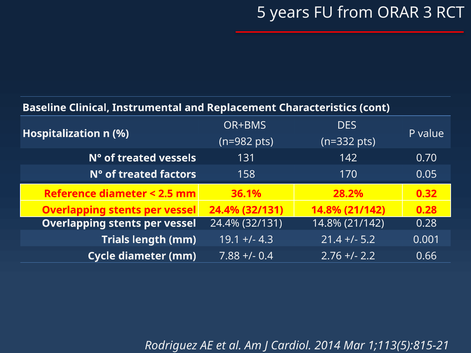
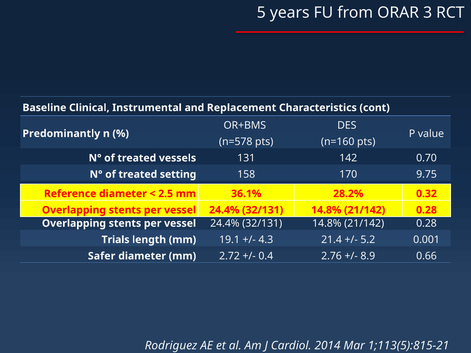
Hospitalization: Hospitalization -> Predominantly
n=982: n=982 -> n=578
n=332: n=332 -> n=160
factors: factors -> setting
0.05: 0.05 -> 9.75
Cycle: Cycle -> Safer
7.88: 7.88 -> 2.72
2.2: 2.2 -> 8.9
